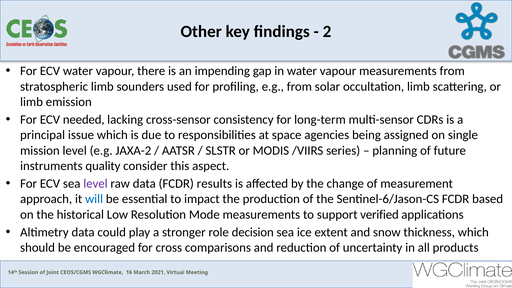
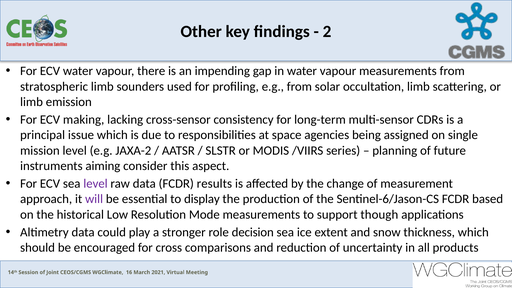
needed: needed -> making
quality: quality -> aiming
will colour: blue -> purple
impact: impact -> display
verified: verified -> though
